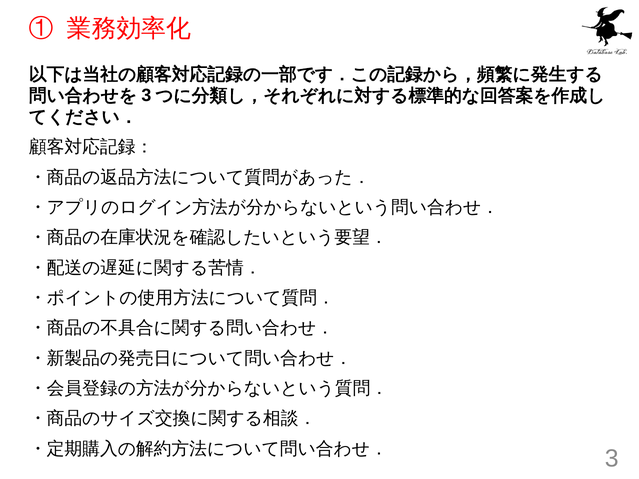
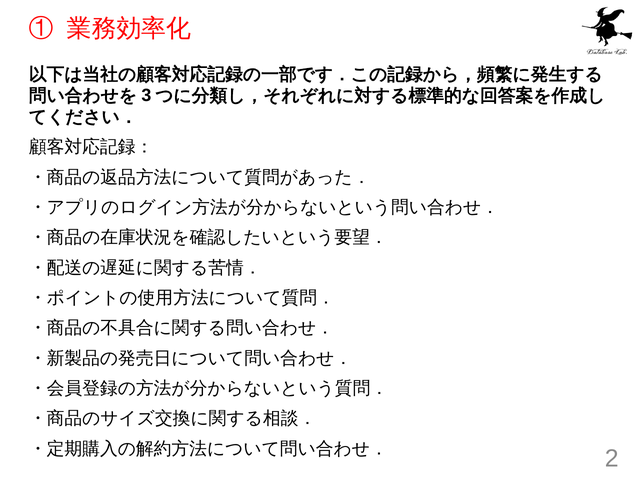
3: 3 -> 2
